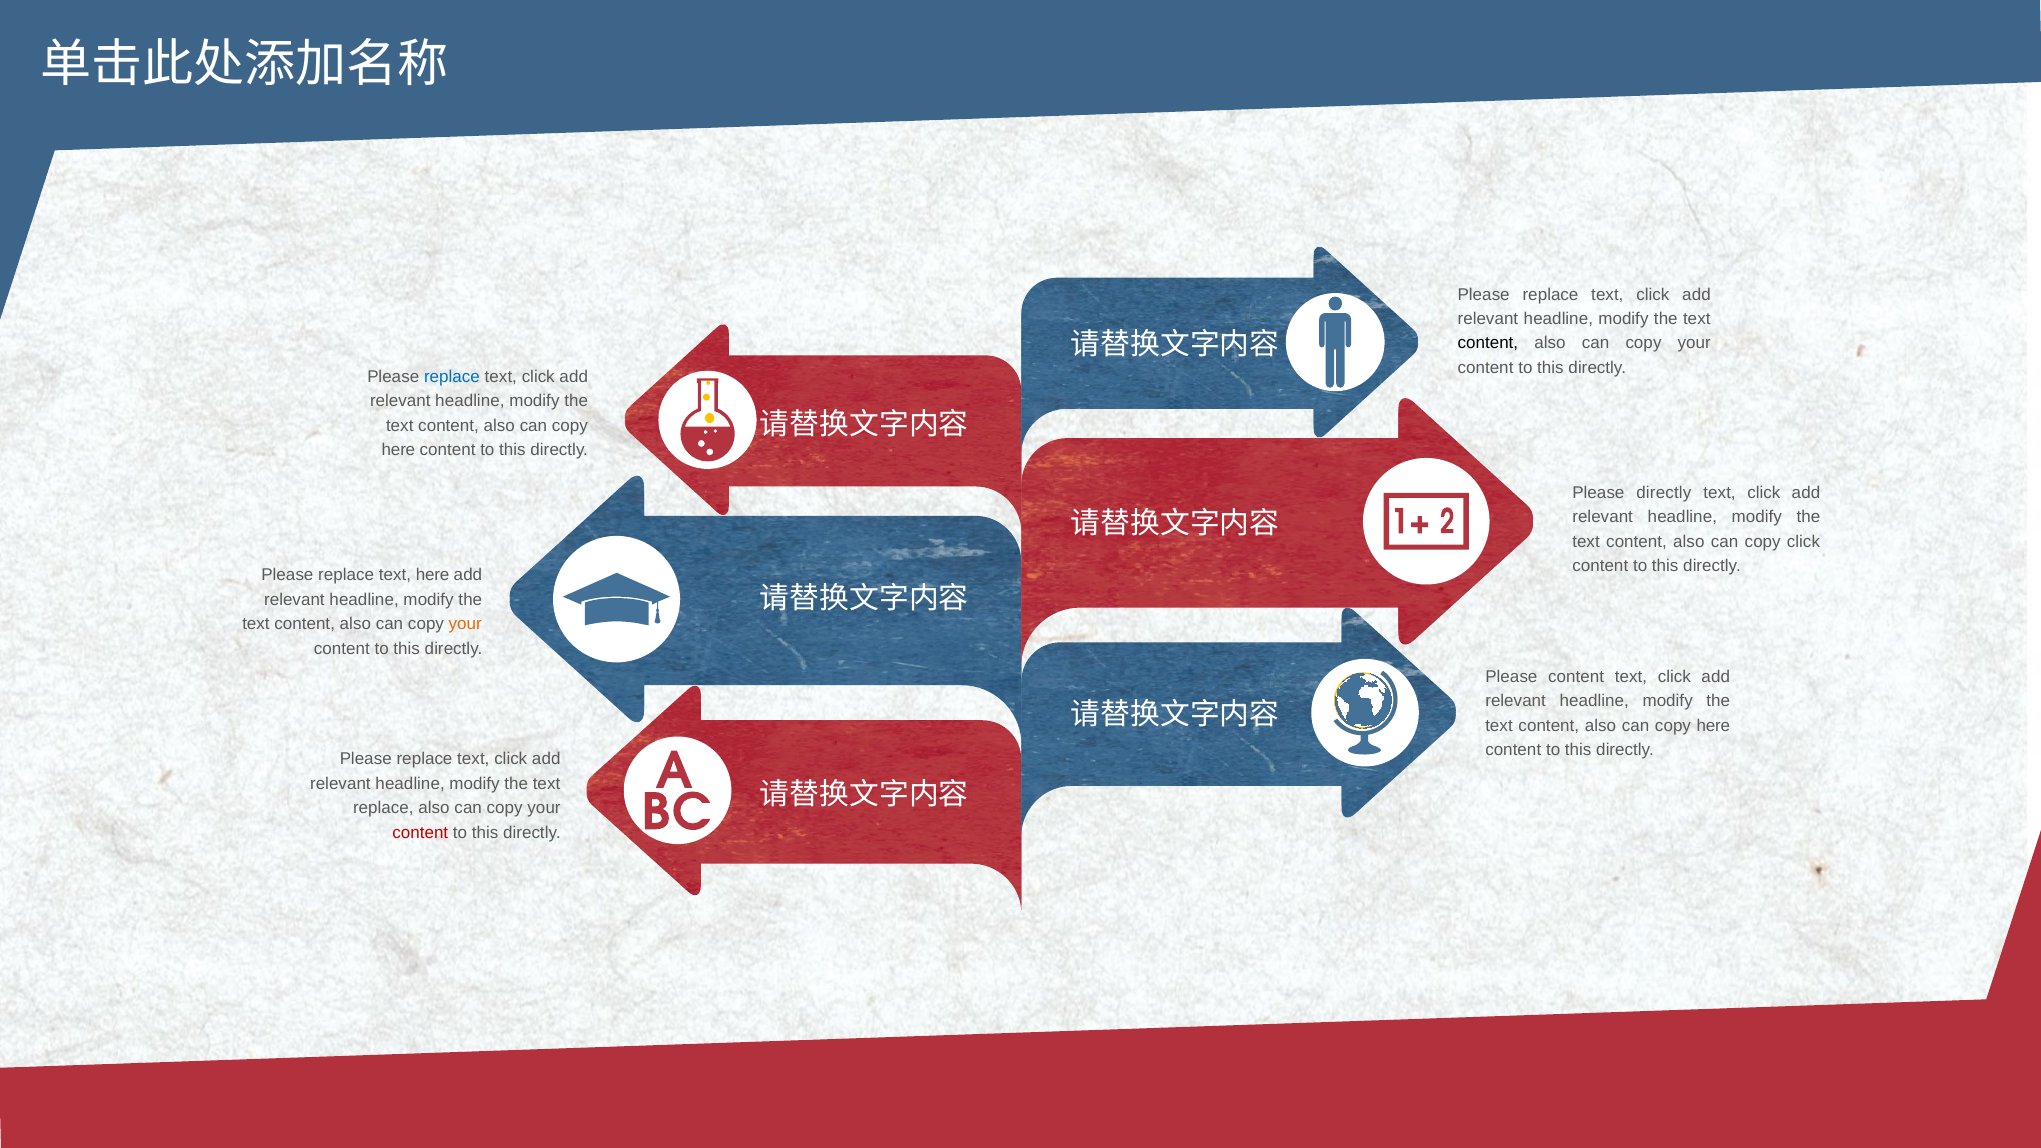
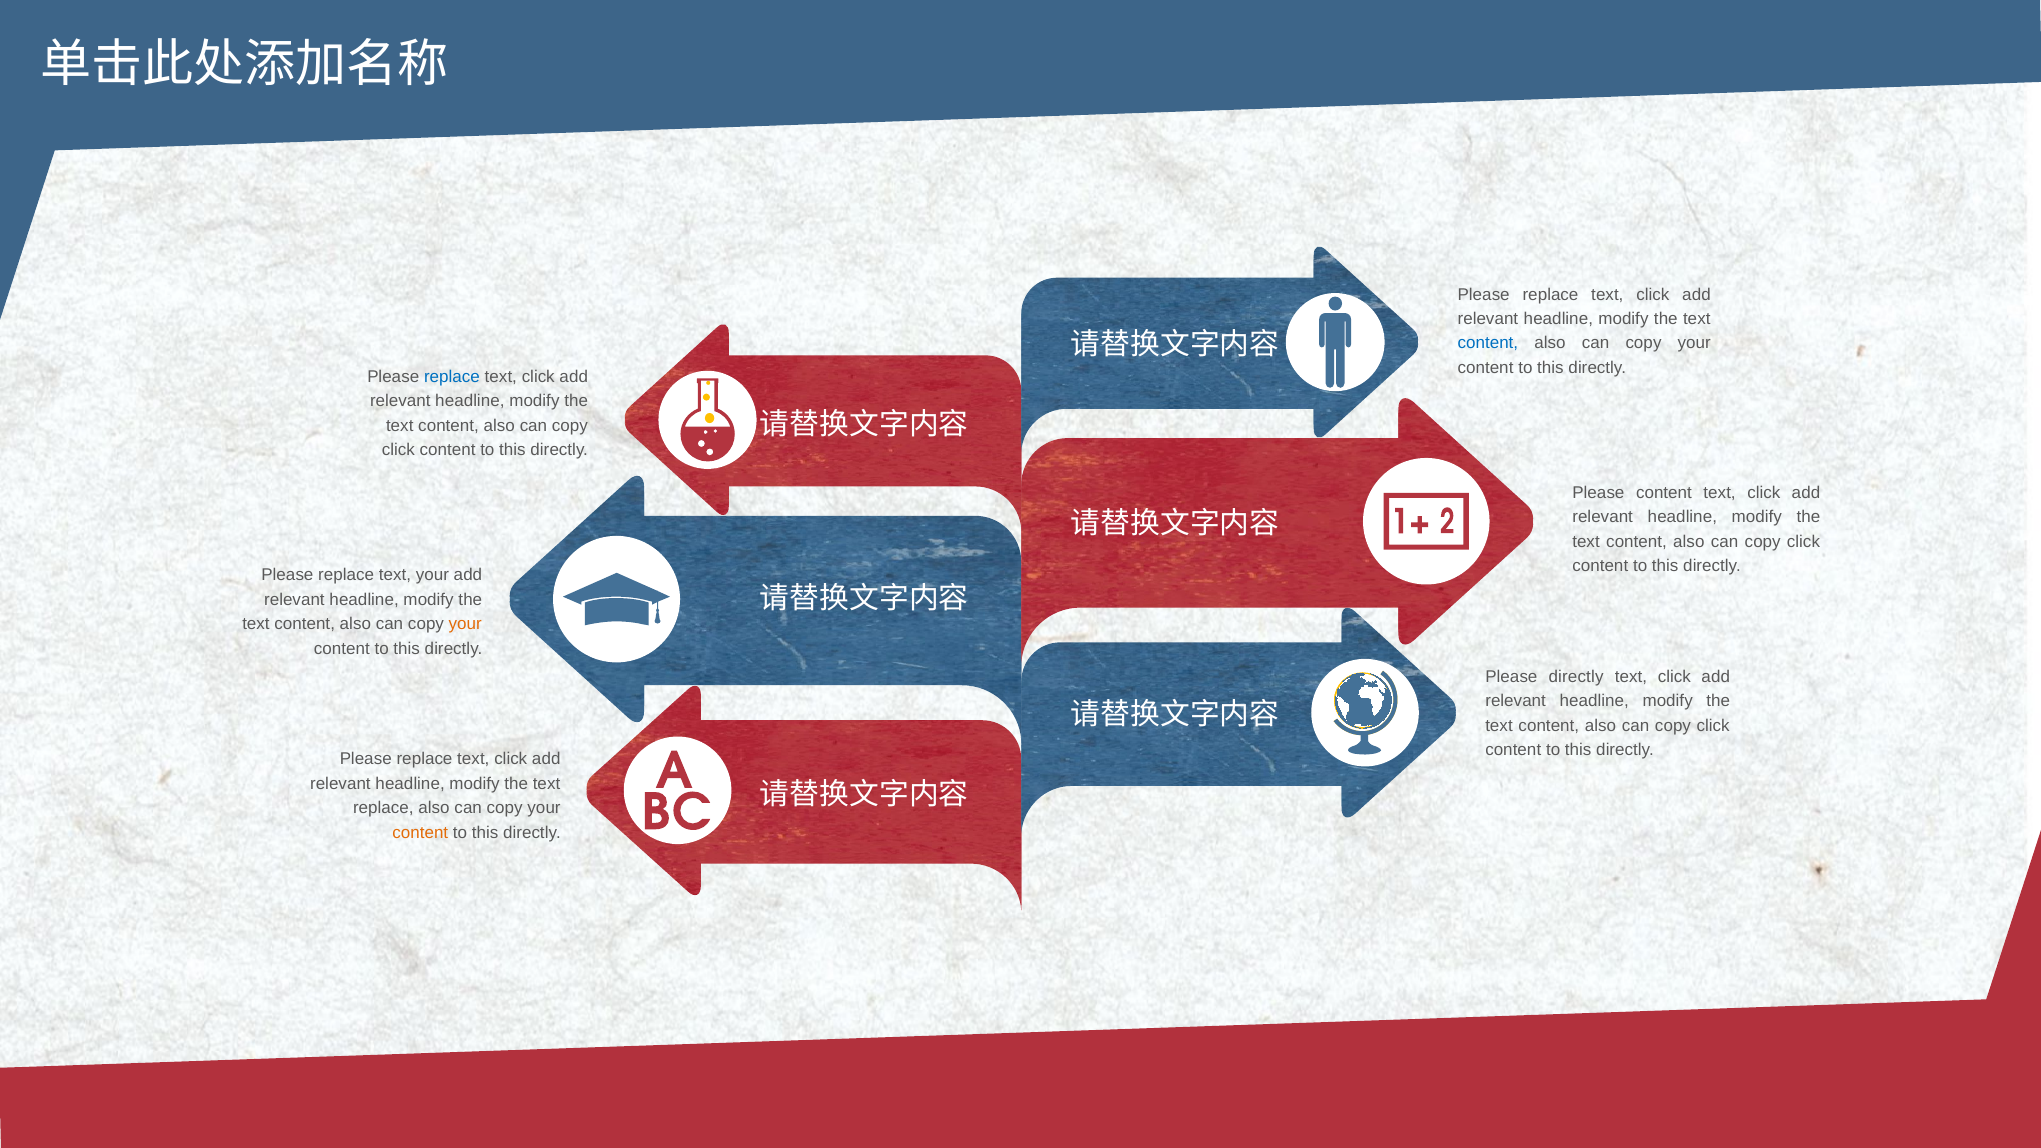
content at (1488, 343) colour: black -> blue
here at (398, 450): here -> click
Please directly: directly -> content
text here: here -> your
Please content: content -> directly
here at (1713, 726): here -> click
content at (420, 833) colour: red -> orange
